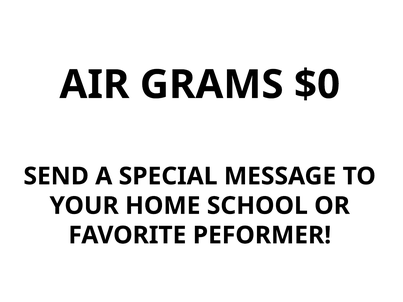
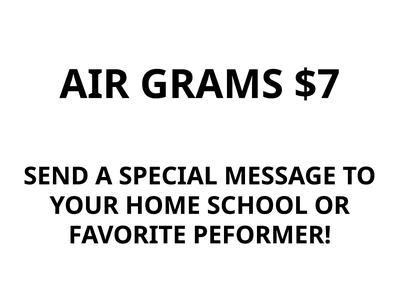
$0: $0 -> $7
